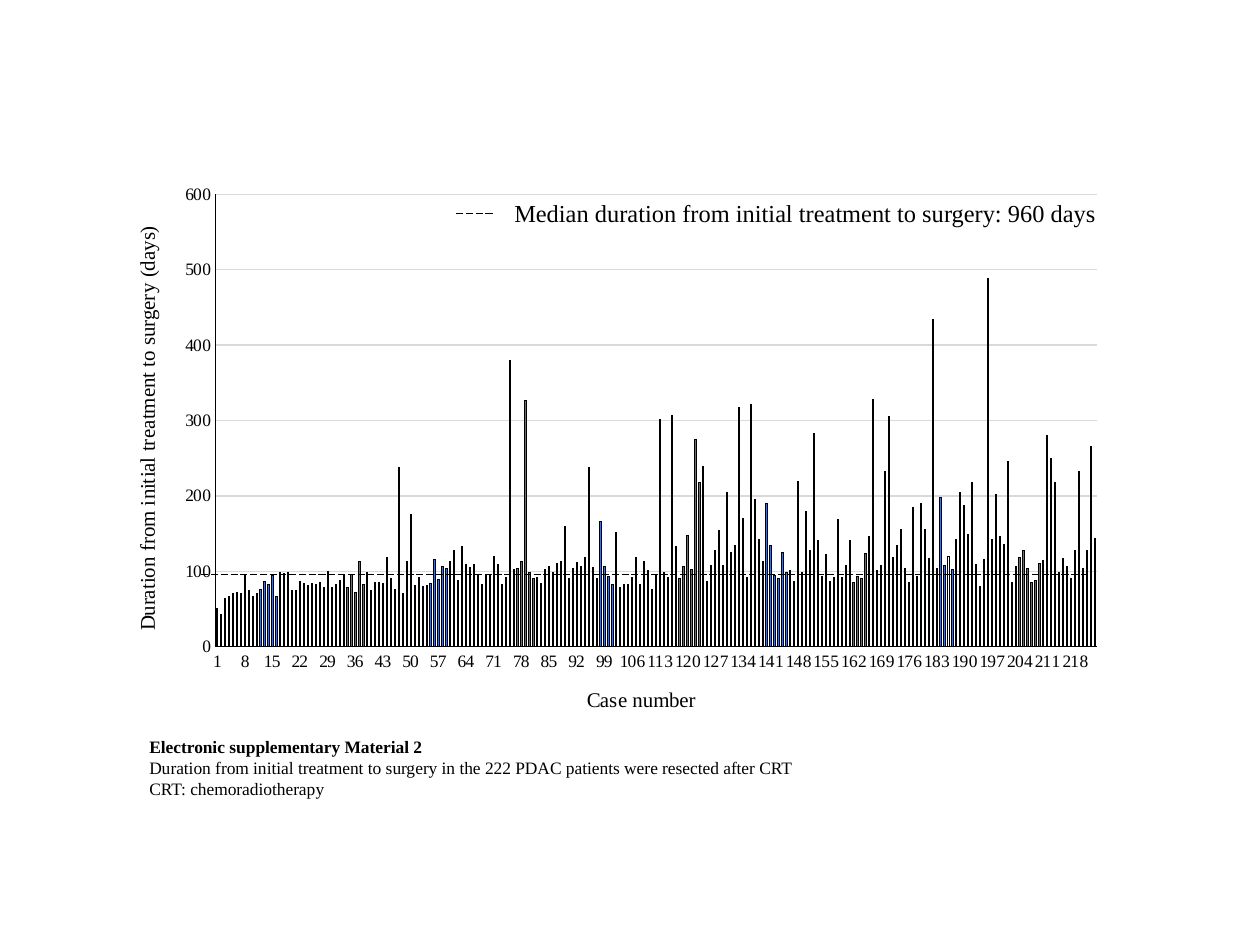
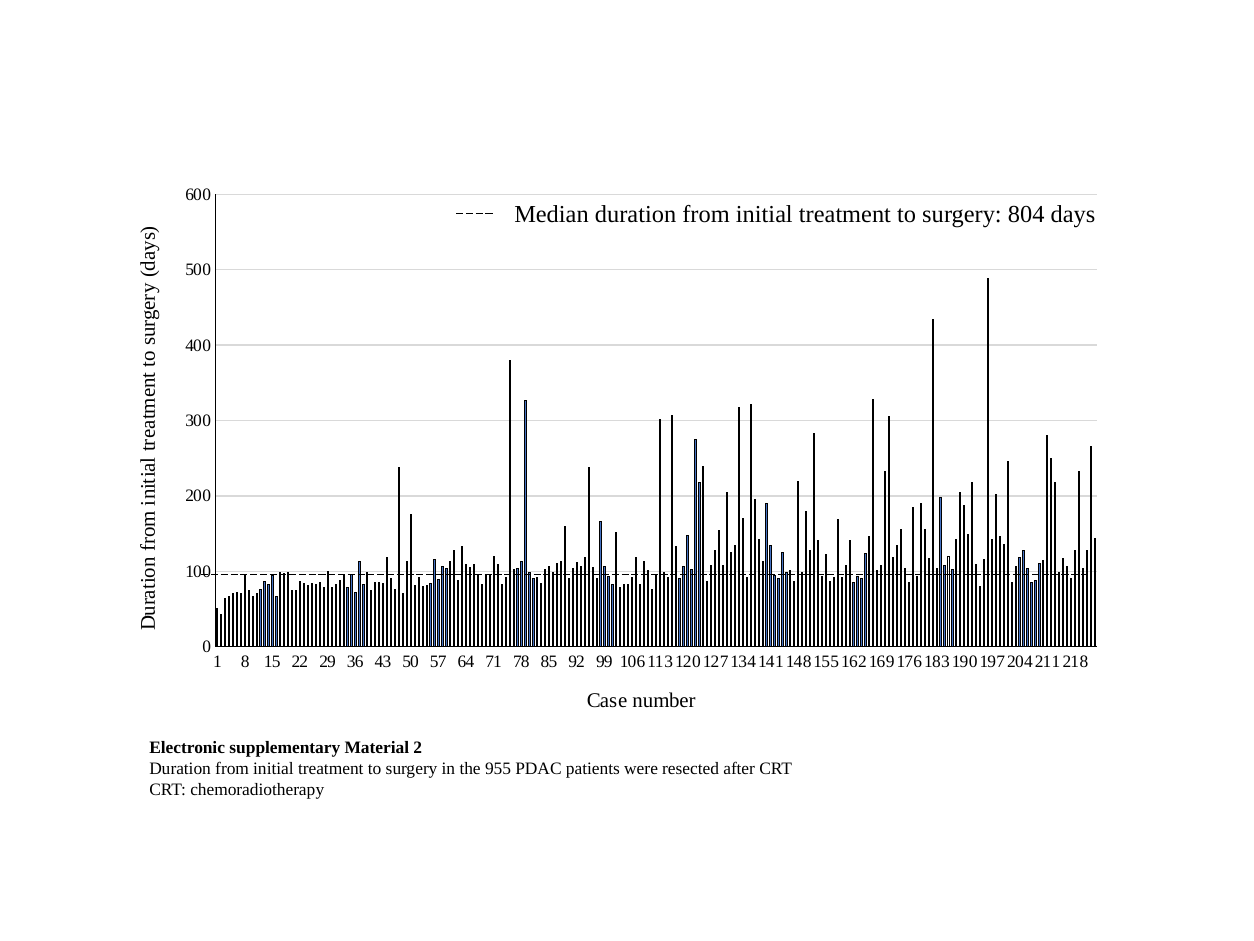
960: 960 -> 804
222: 222 -> 955
